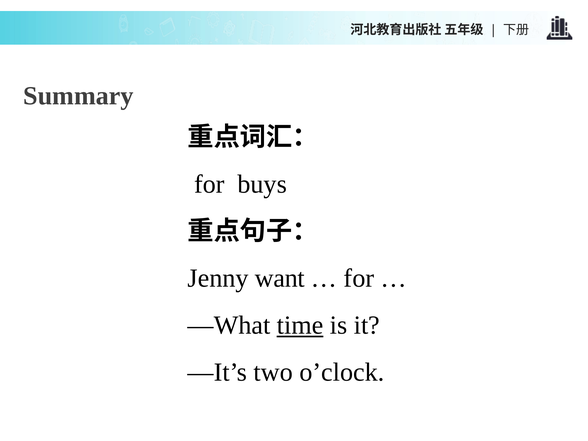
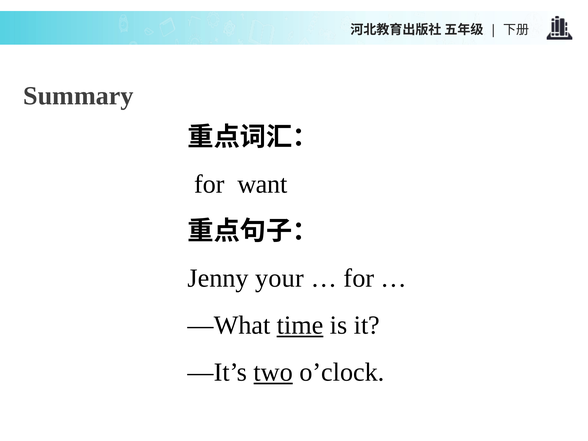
buys: buys -> want
want: want -> your
two underline: none -> present
